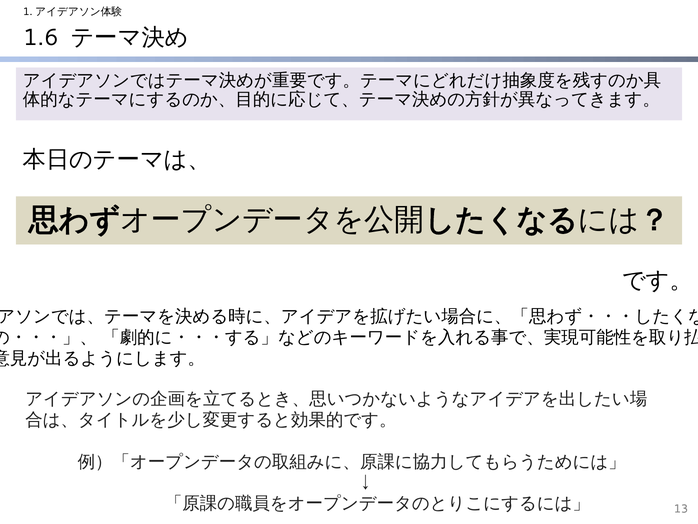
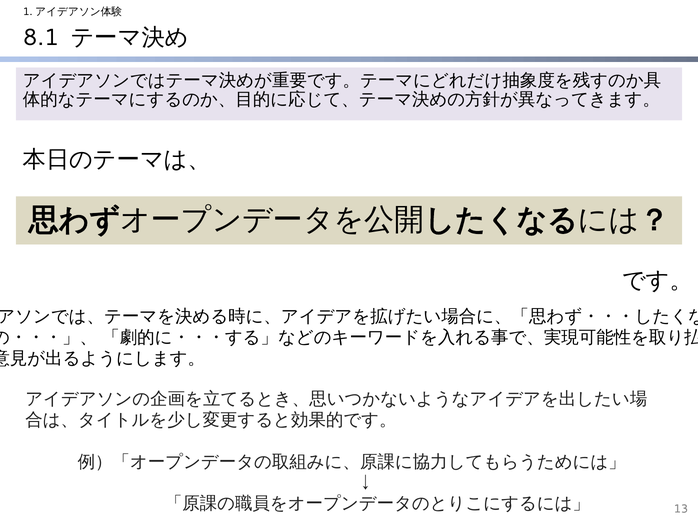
1.6: 1.6 -> 8.1
